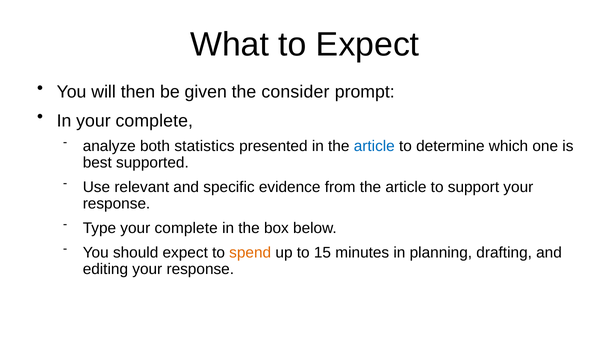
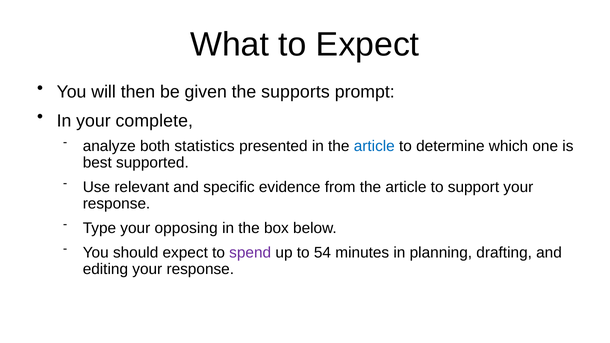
consider: consider -> supports
Type your complete: complete -> opposing
spend colour: orange -> purple
15: 15 -> 54
